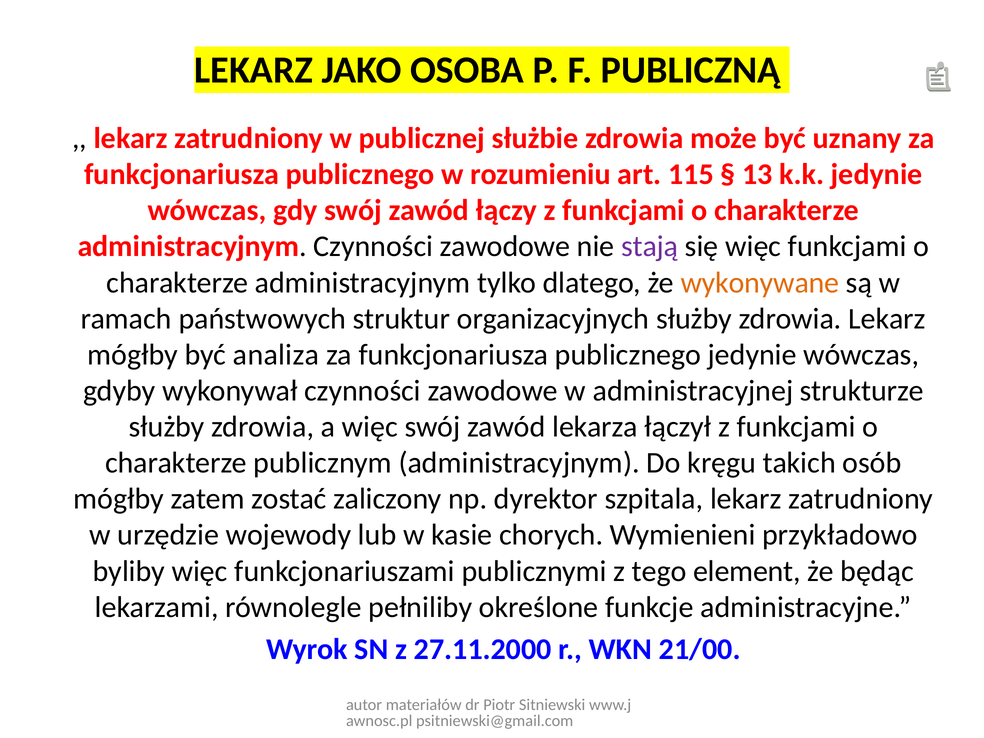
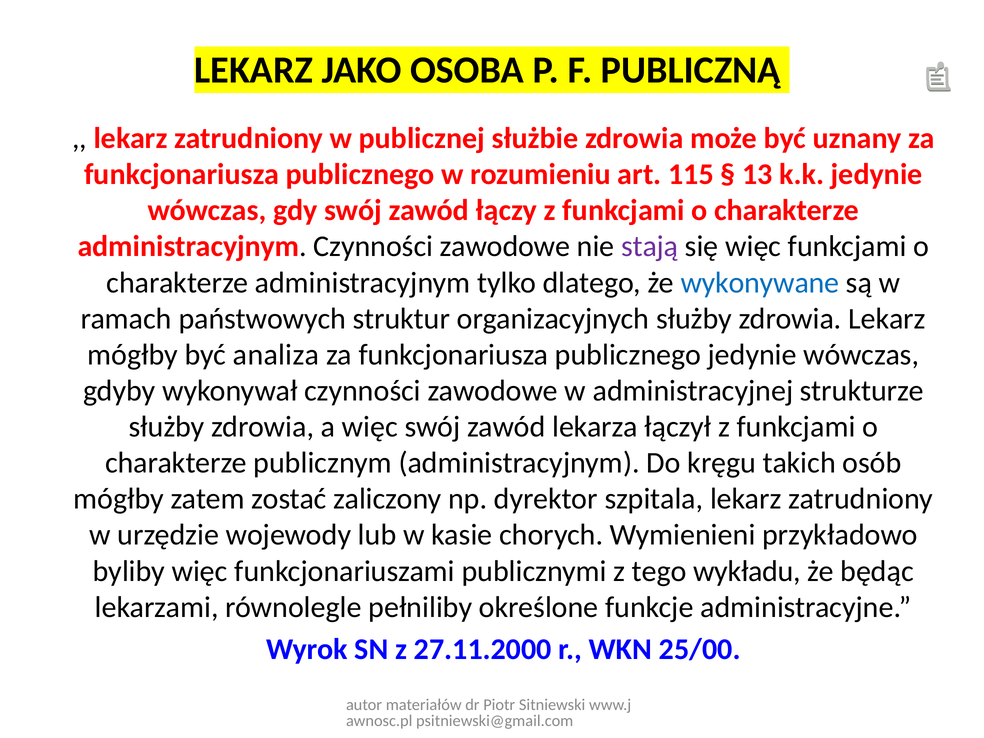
wykonywane colour: orange -> blue
element: element -> wykładu
21/00: 21/00 -> 25/00
